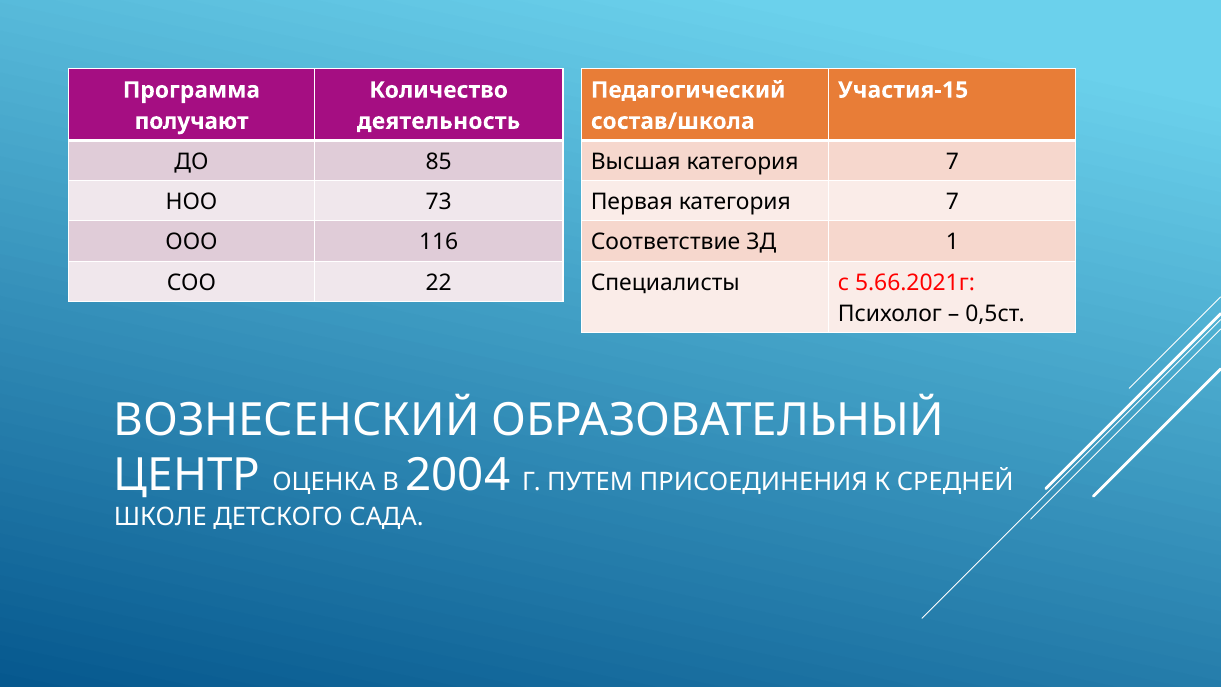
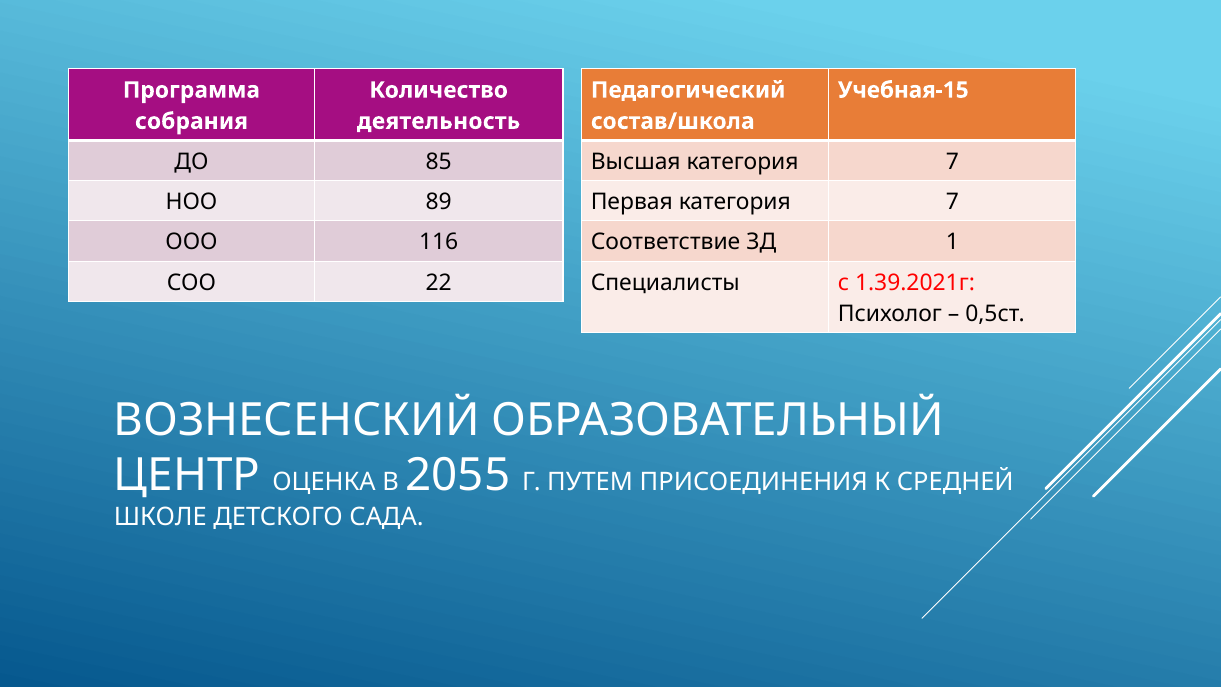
Участия-15: Участия-15 -> Учебная-15
получают: получают -> собрания
73: 73 -> 89
5.66.2021г: 5.66.2021г -> 1.39.2021г
2004: 2004 -> 2055
